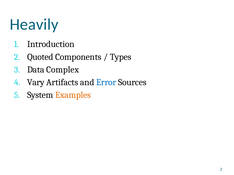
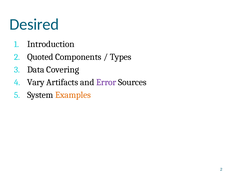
Heavily: Heavily -> Desired
Complex: Complex -> Covering
Error colour: blue -> purple
